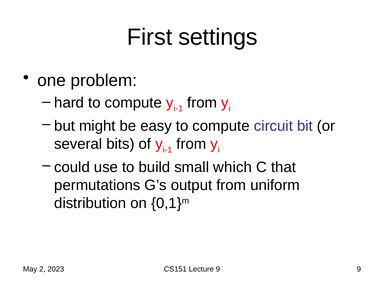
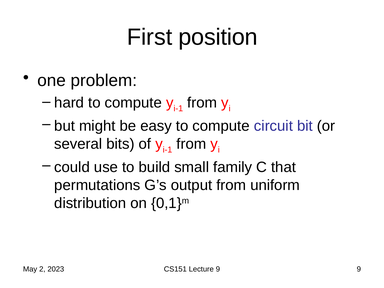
settings: settings -> position
which: which -> family
